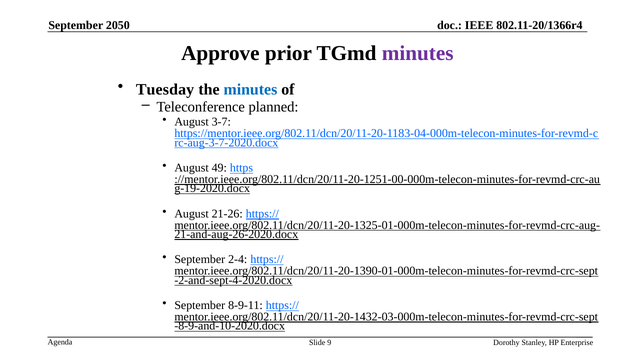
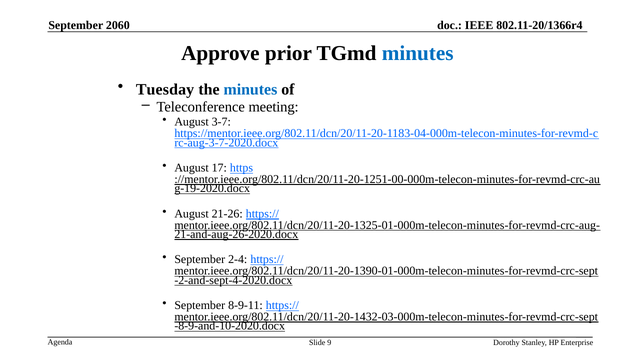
2050: 2050 -> 2060
minutes at (418, 53) colour: purple -> blue
planned: planned -> meeting
49: 49 -> 17
